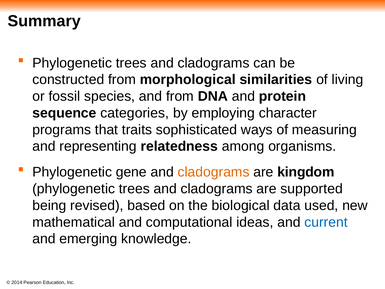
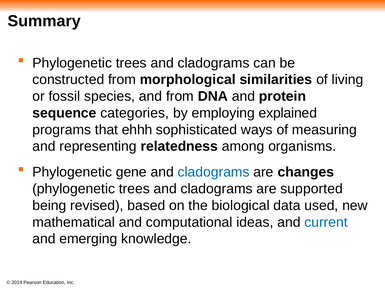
character: character -> explained
traits: traits -> ehhh
cladograms at (214, 172) colour: orange -> blue
kingdom: kingdom -> changes
